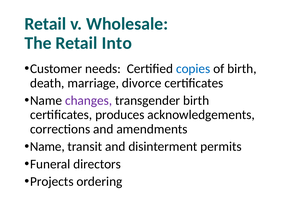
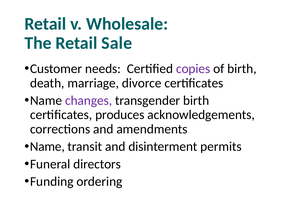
Into: Into -> Sale
copies colour: blue -> purple
Projects: Projects -> Funding
